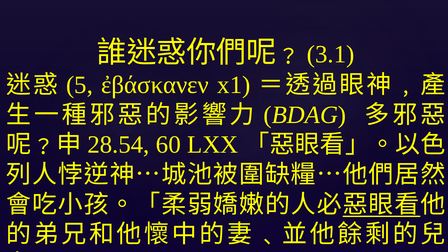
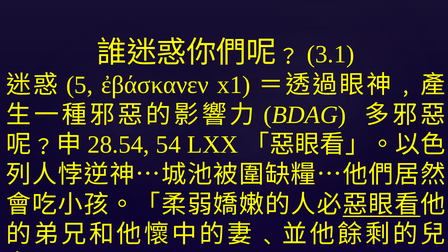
60: 60 -> 54
